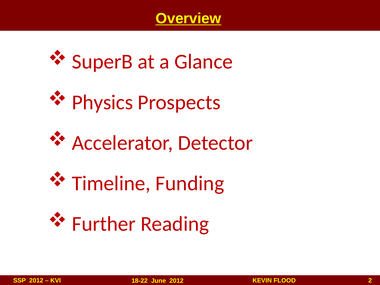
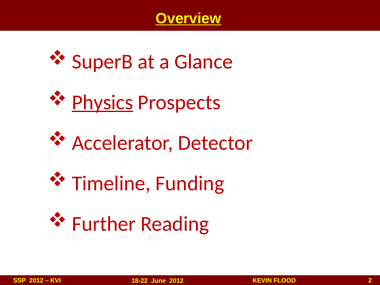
Physics underline: none -> present
